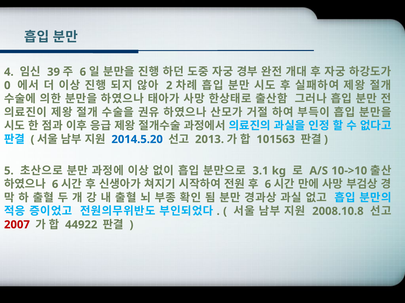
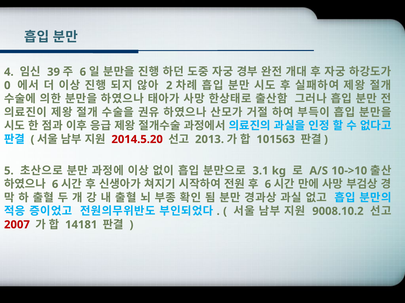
2014.5.20 colour: blue -> red
2008.10.8: 2008.10.8 -> 9008.10.2
44922: 44922 -> 14181
